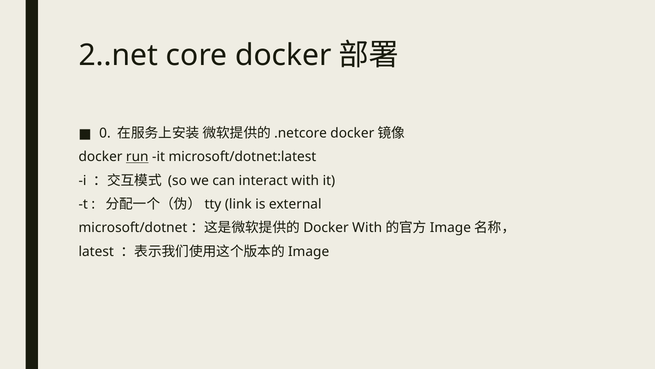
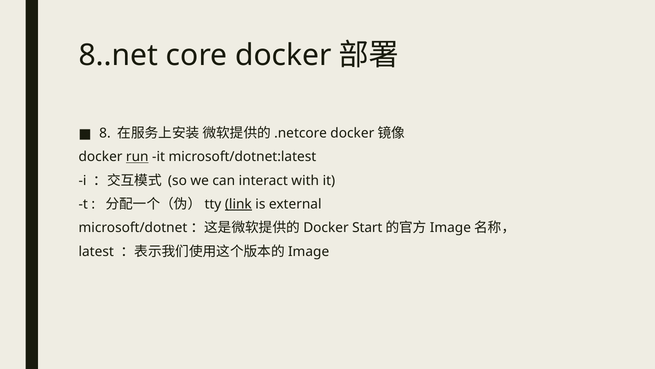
2..net: 2..net -> 8..net
0: 0 -> 8
link underline: none -> present
Docker With: With -> Start
